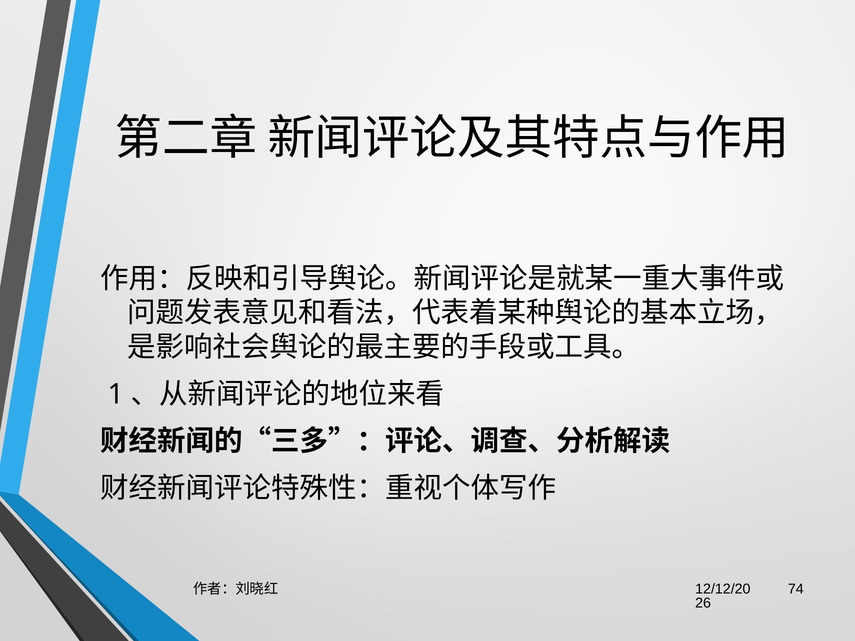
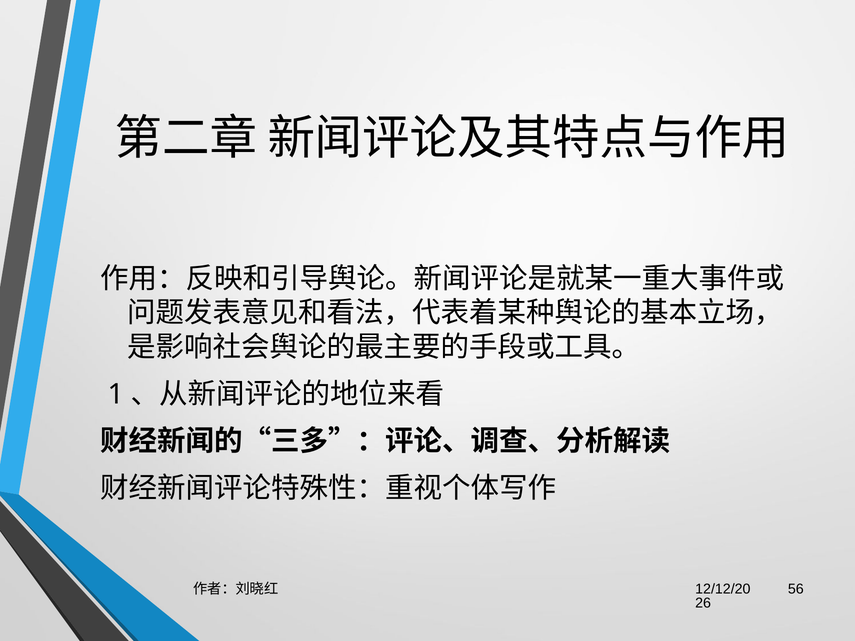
74: 74 -> 56
